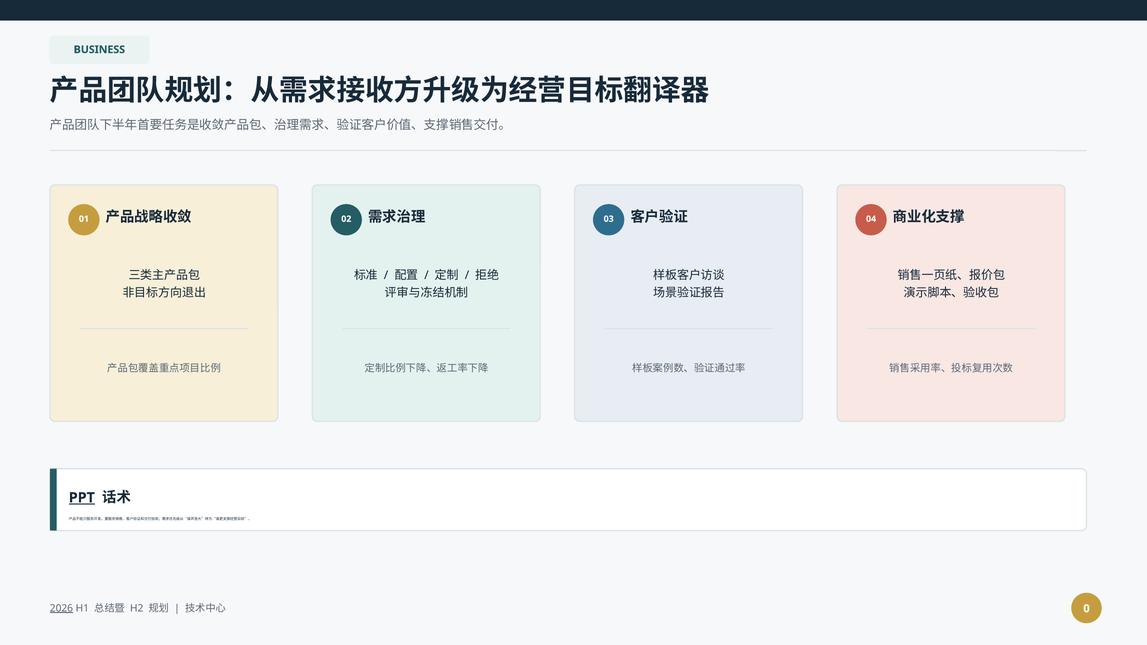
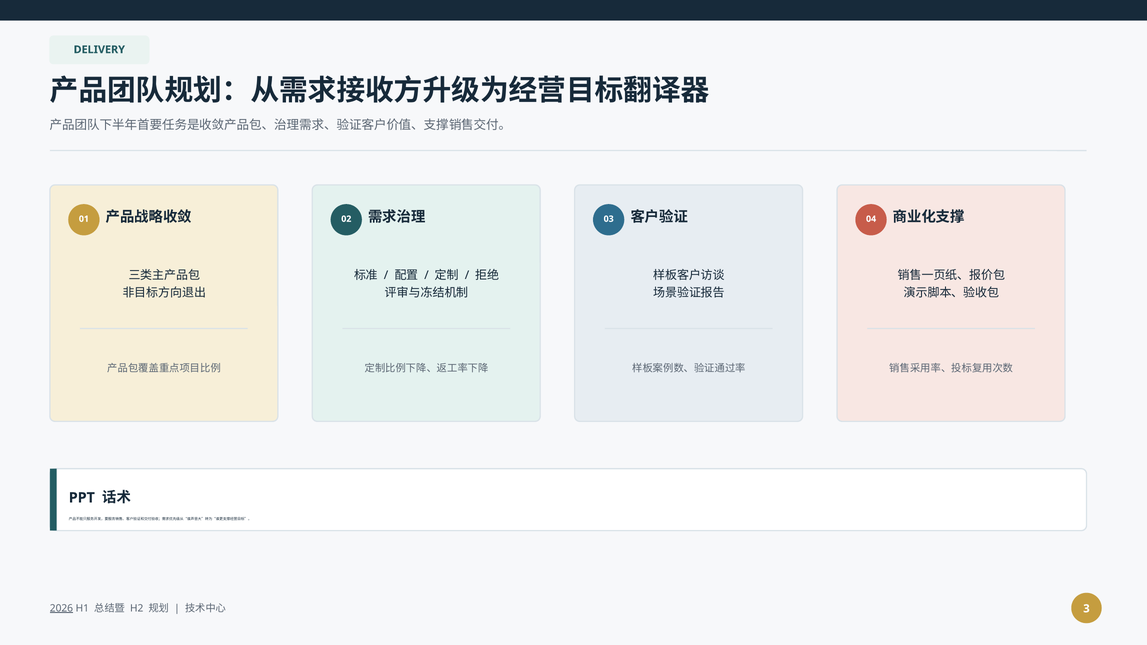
BUSINESS: BUSINESS -> DELIVERY
PPT underline: present -> none
0: 0 -> 3
